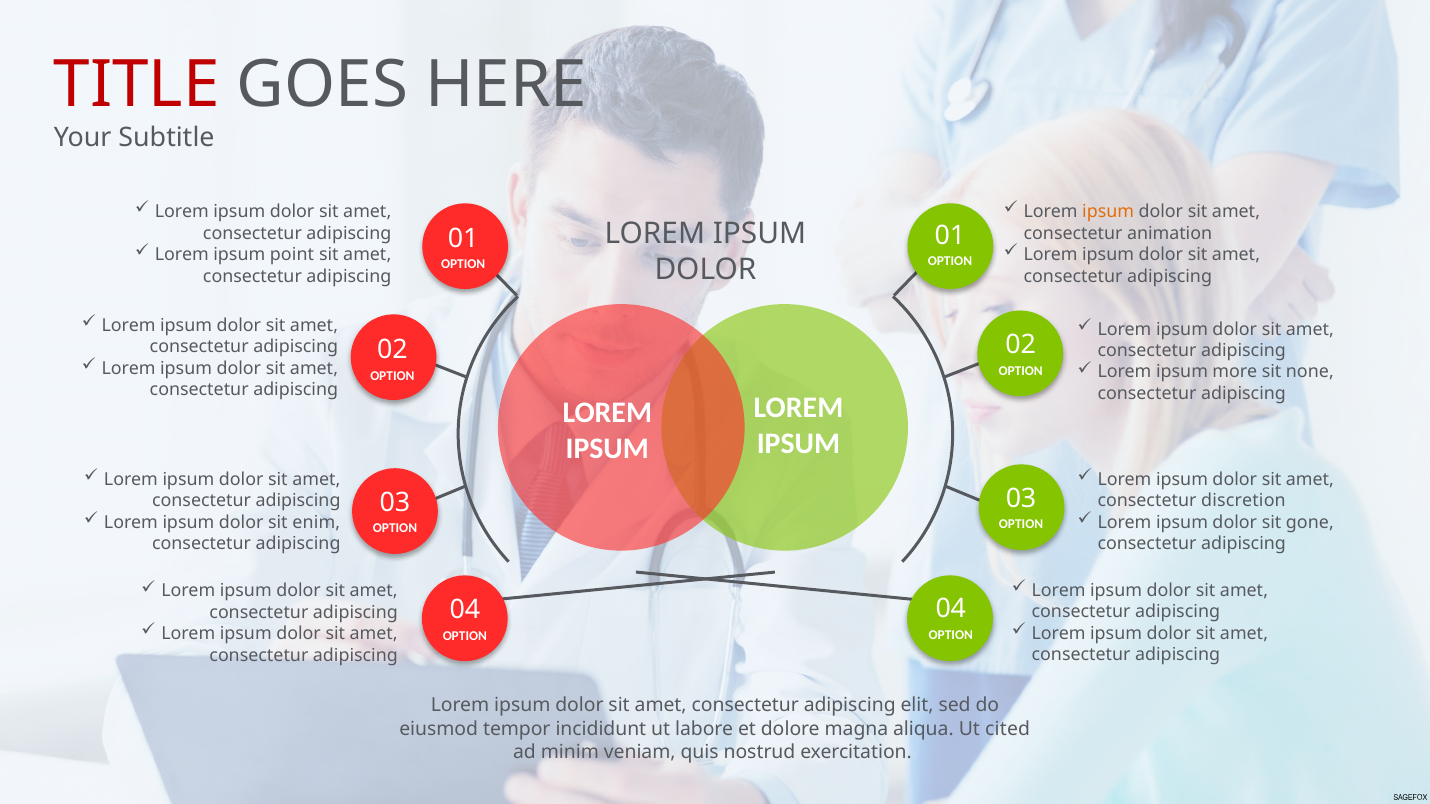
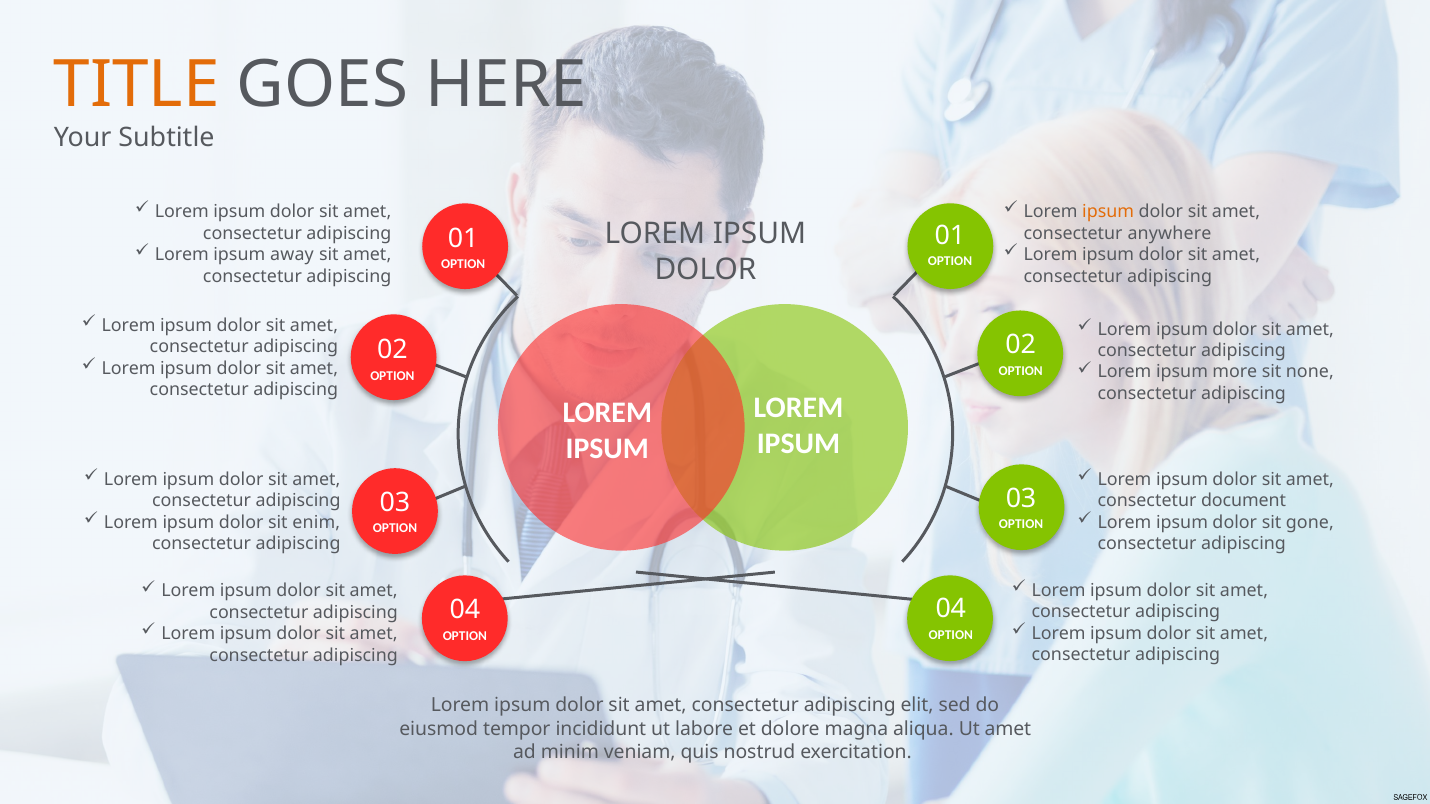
TITLE colour: red -> orange
animation: animation -> anywhere
point: point -> away
discretion: discretion -> document
Ut cited: cited -> amet
